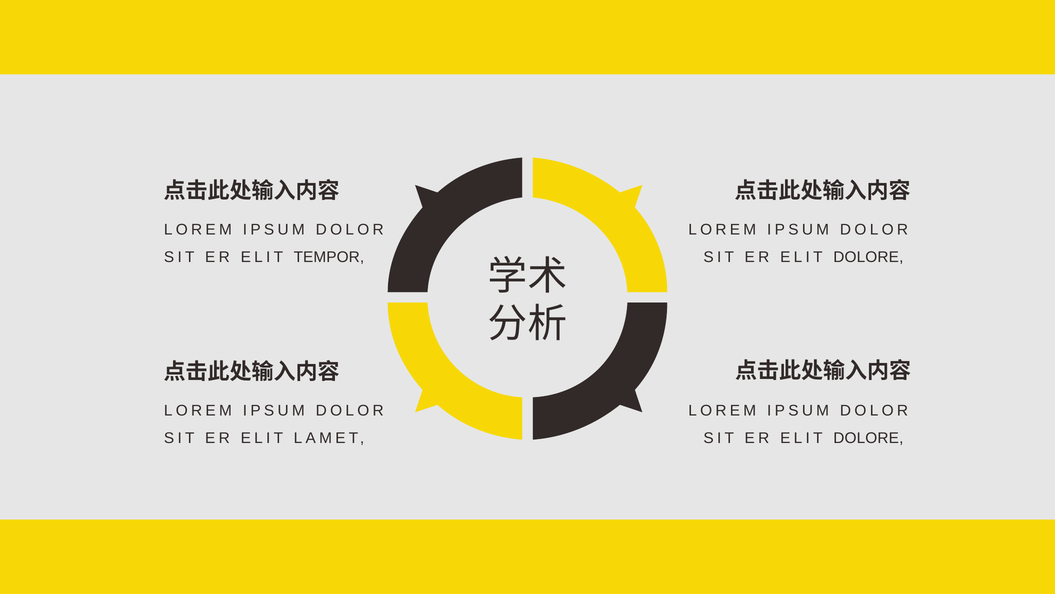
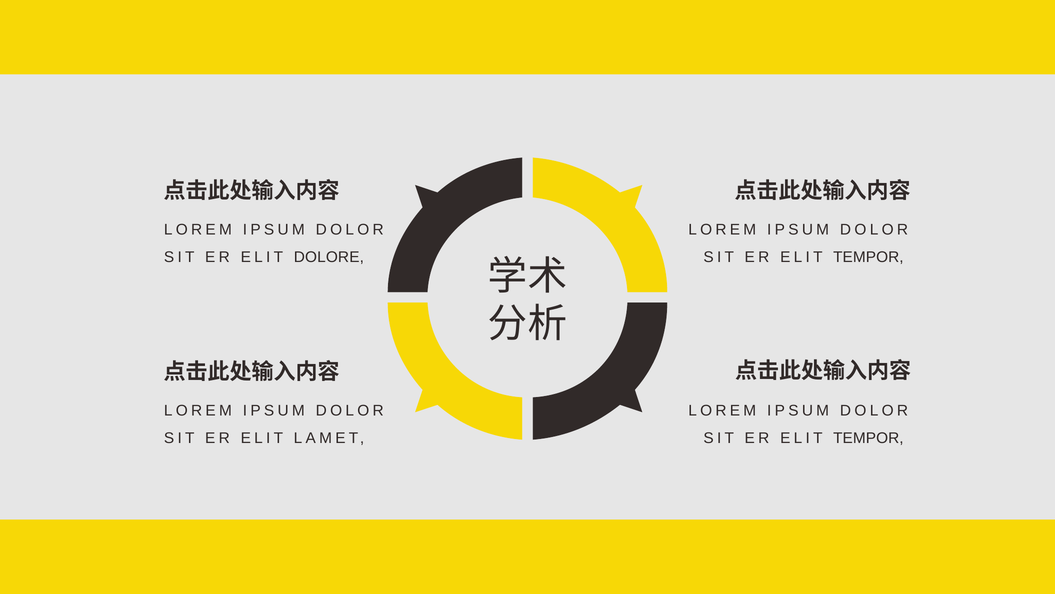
TEMPOR: TEMPOR -> DOLORE
DOLORE at (868, 257): DOLORE -> TEMPOR
DOLORE at (868, 438): DOLORE -> TEMPOR
